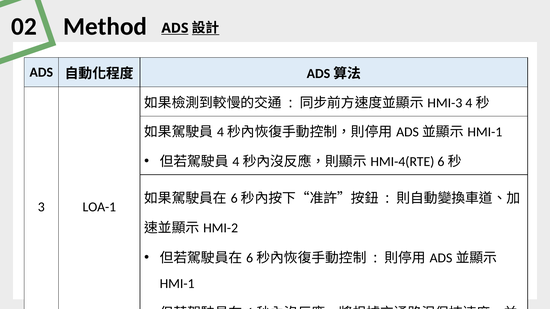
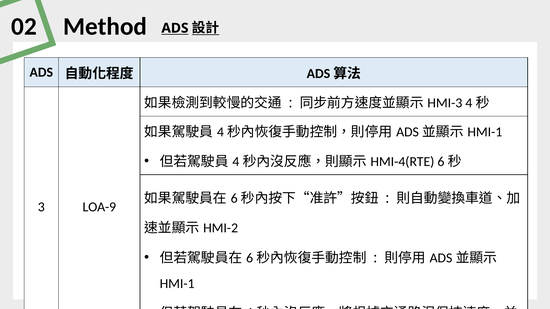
LOA-1: LOA-1 -> LOA-9
